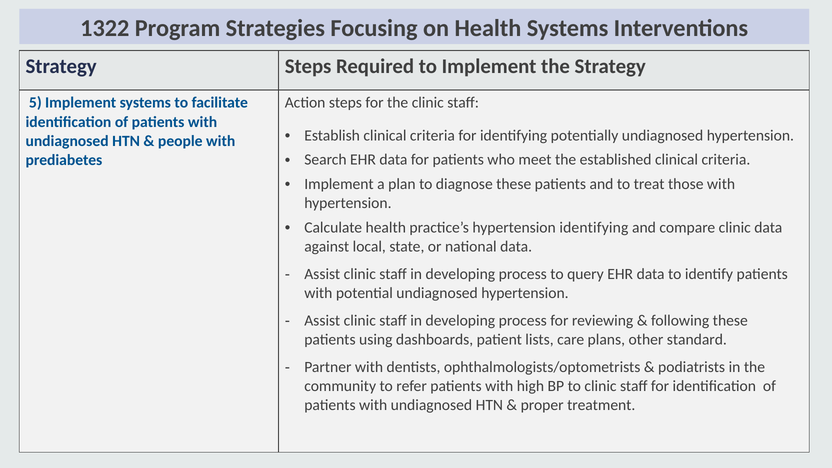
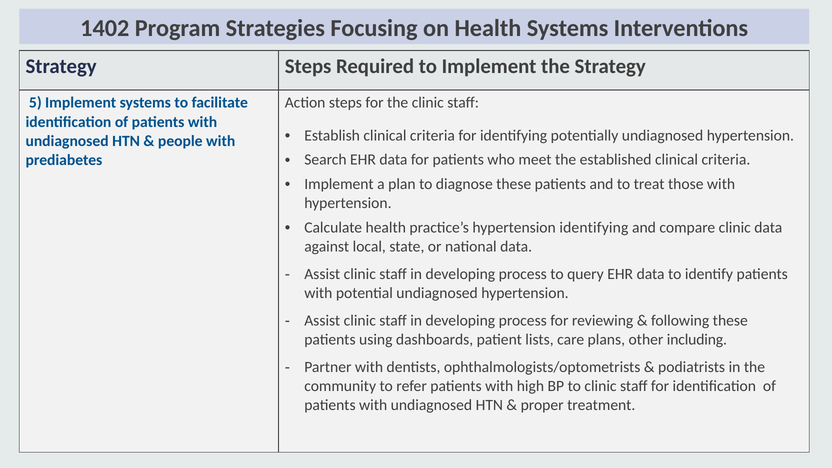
1322: 1322 -> 1402
standard: standard -> including
